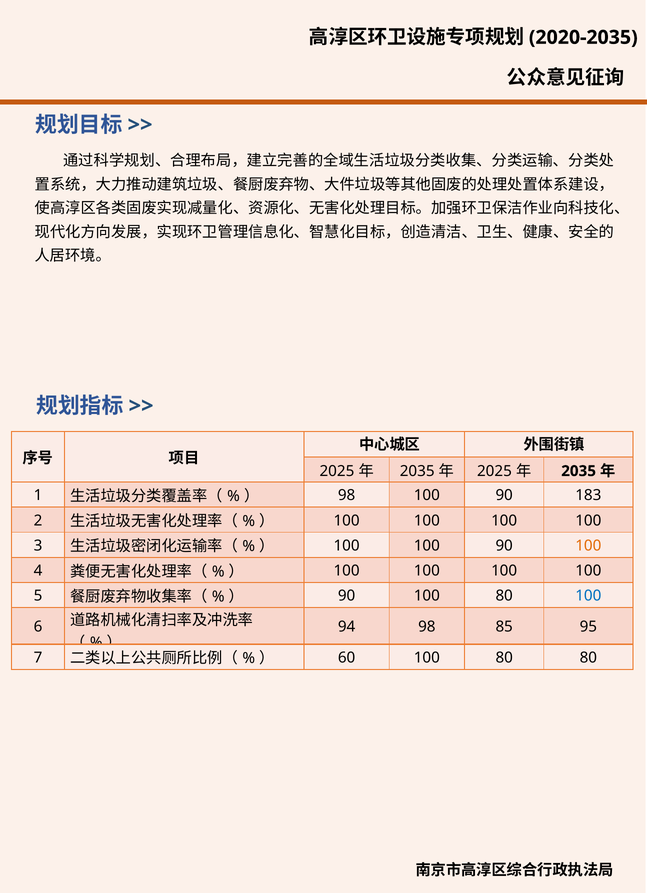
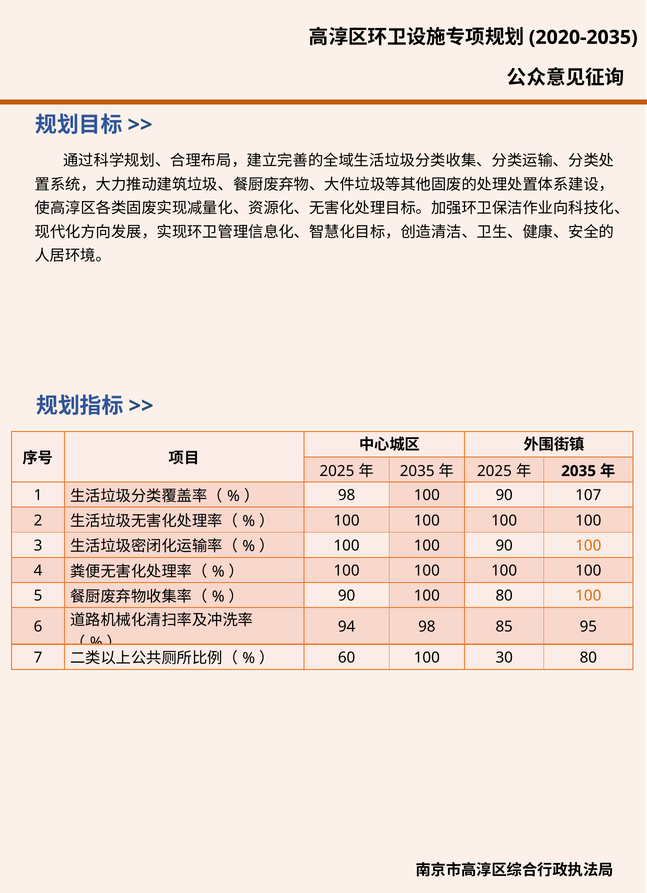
183: 183 -> 107
100 at (588, 596) colour: blue -> orange
60 100 80: 80 -> 30
